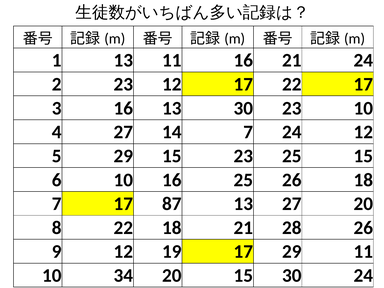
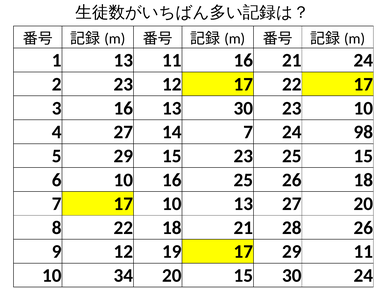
24 12: 12 -> 98
17 87: 87 -> 10
